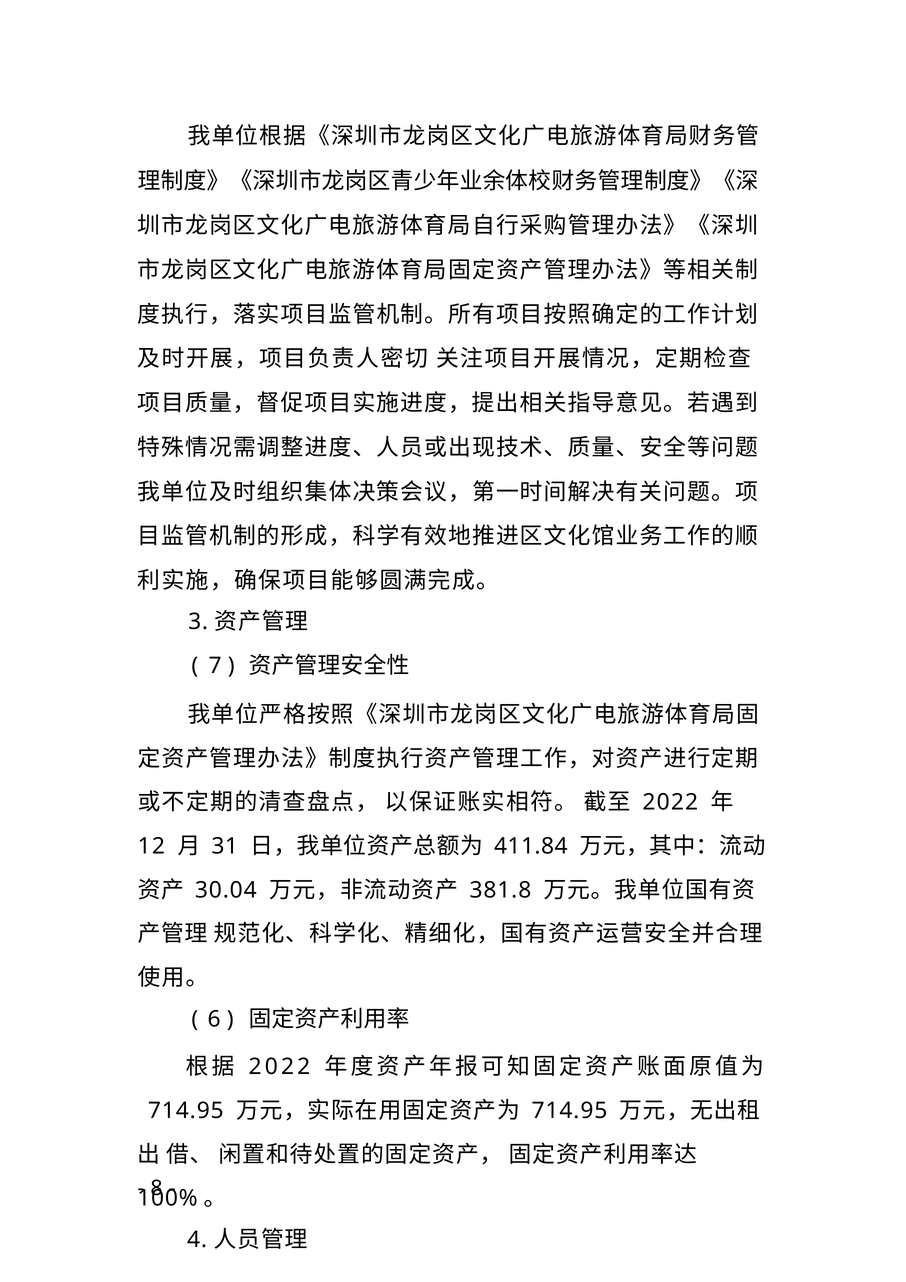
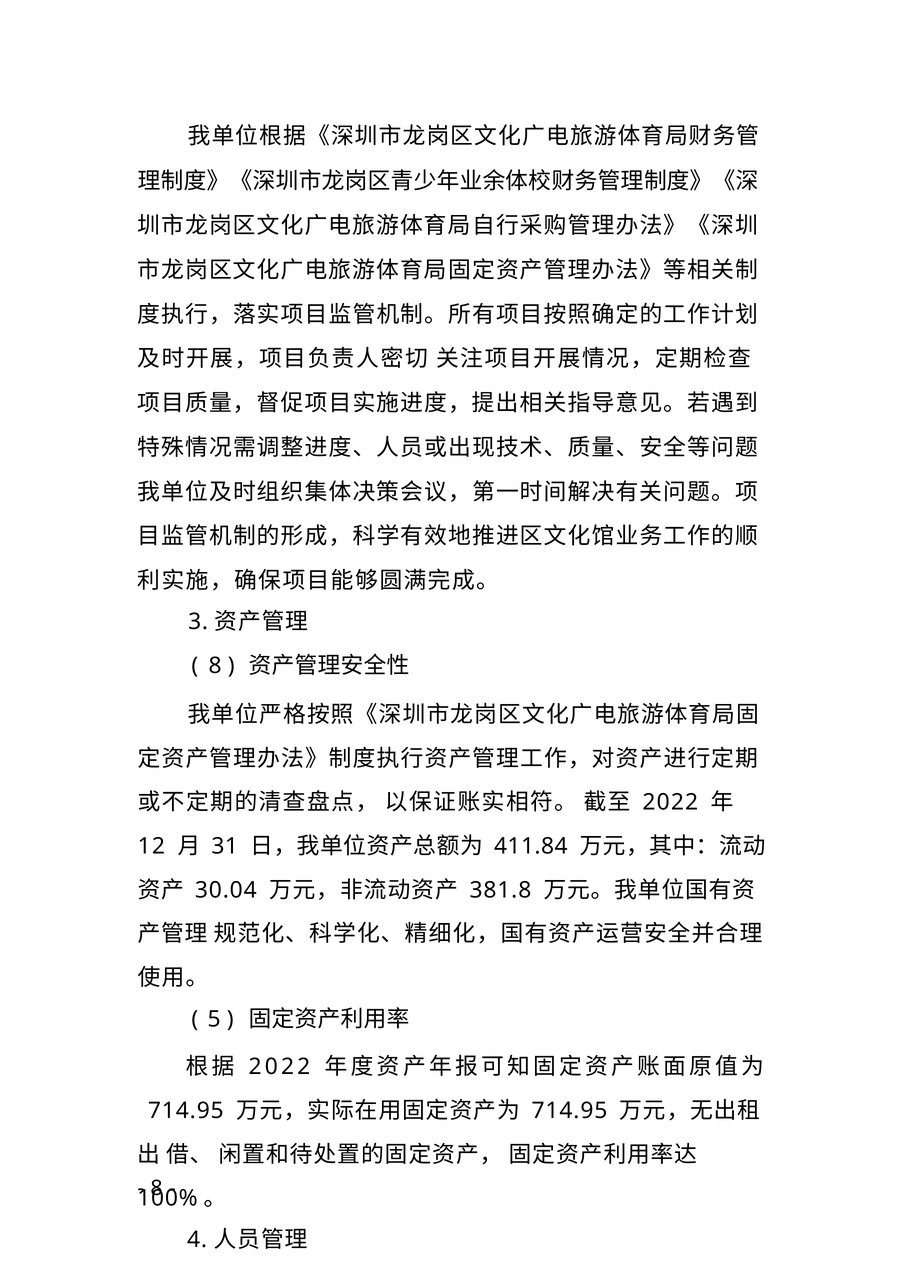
7 at (215, 666): 7 -> 8
6: 6 -> 5
